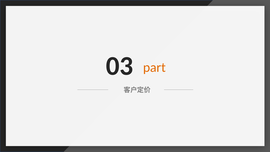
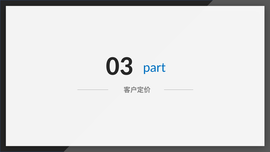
part colour: orange -> blue
